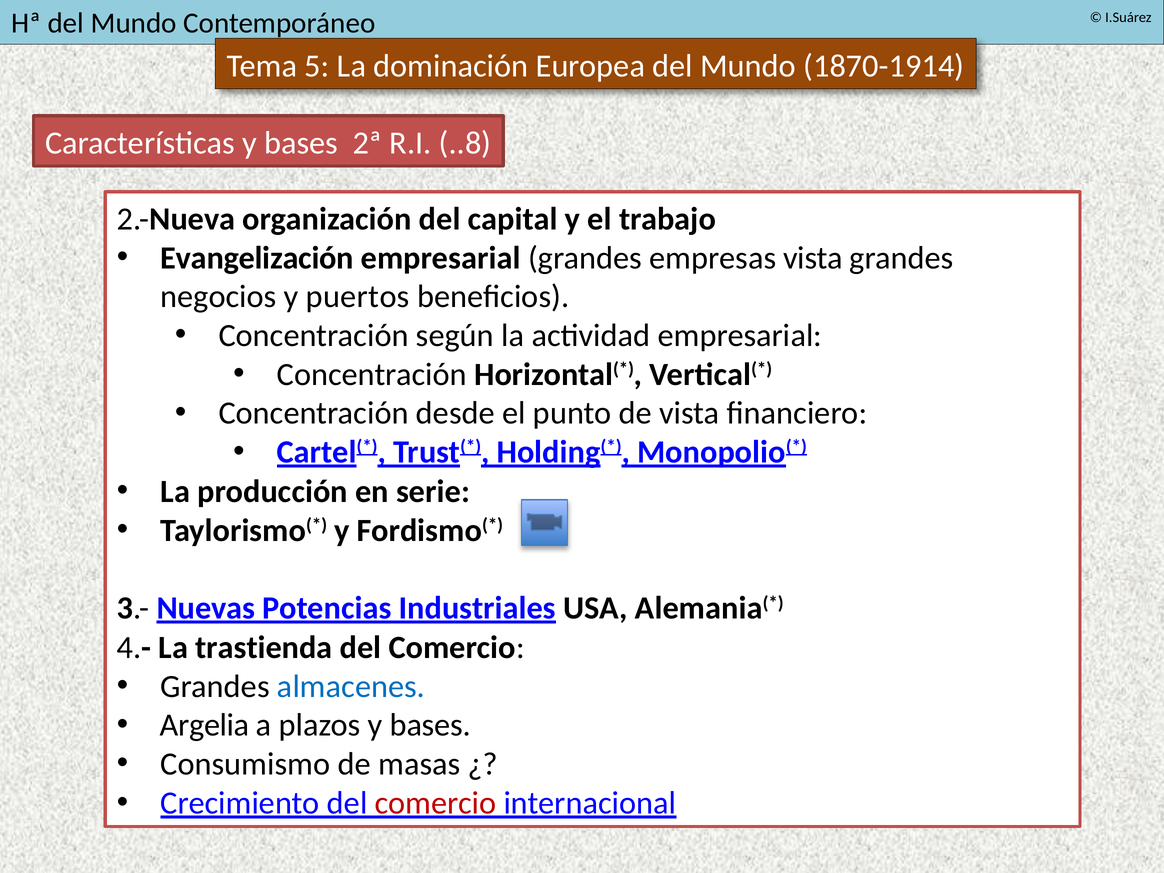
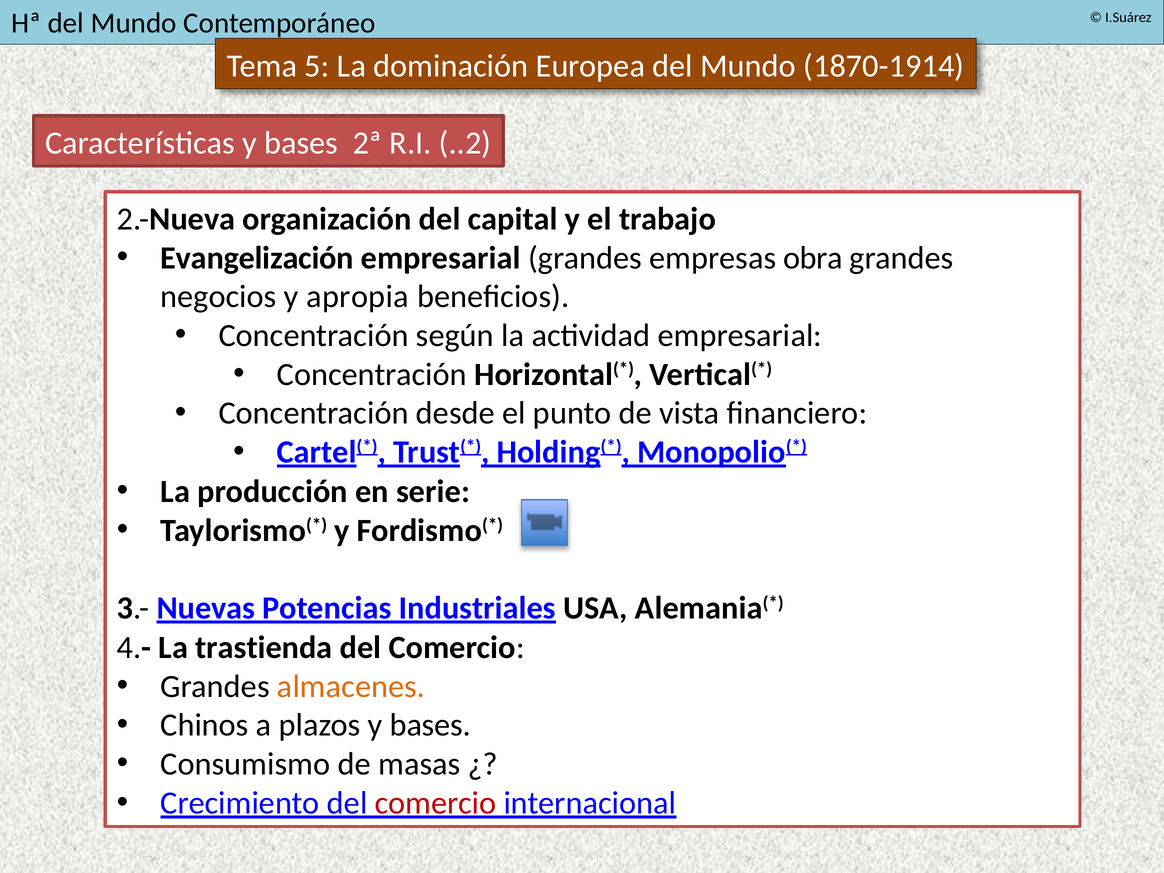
..8: ..8 -> ..2
empresas vista: vista -> obra
puertos: puertos -> apropia
almacenes colour: blue -> orange
Argelia: Argelia -> Chinos
